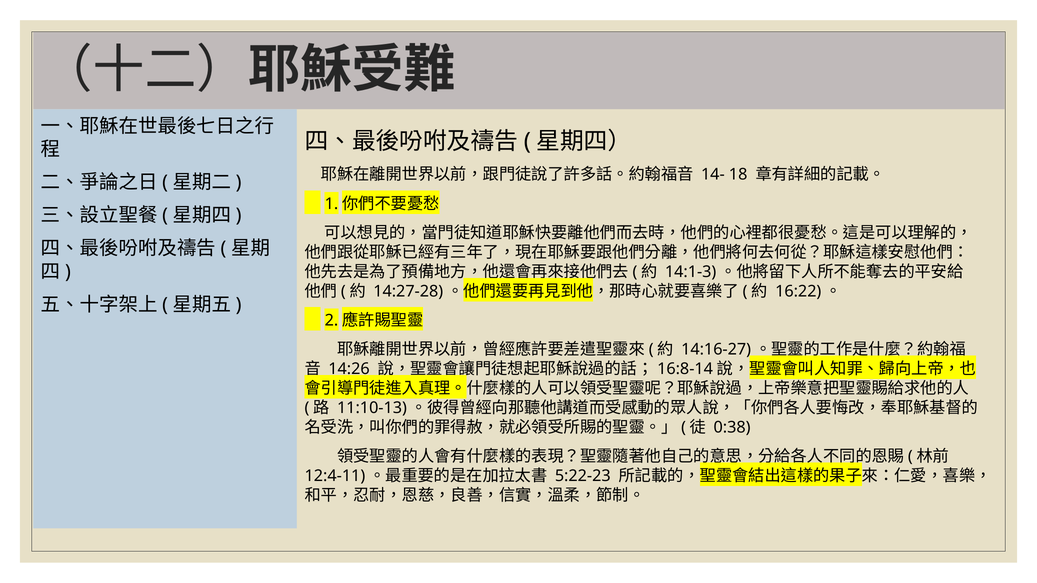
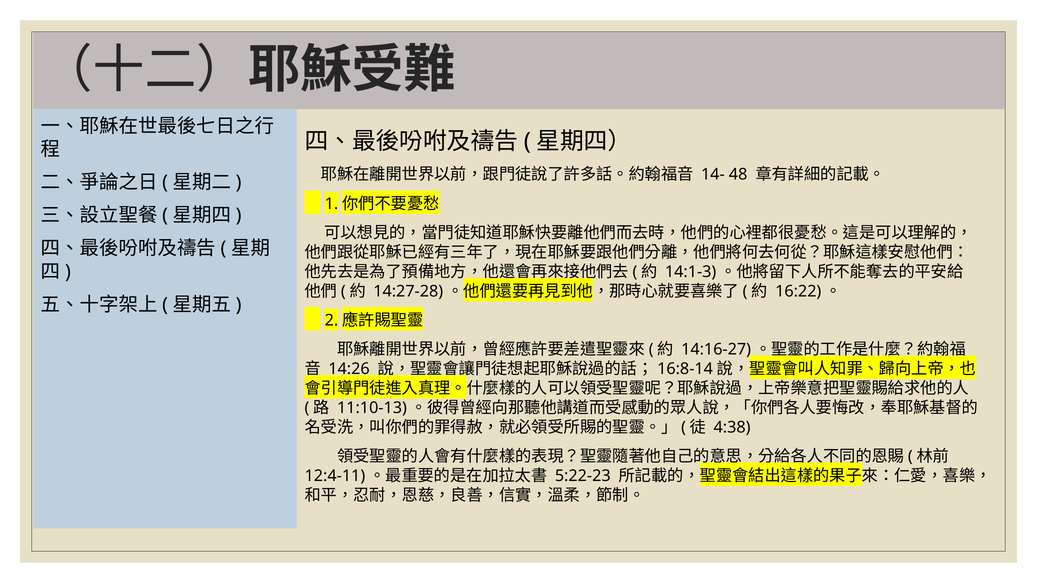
18: 18 -> 48
0:38: 0:38 -> 4:38
